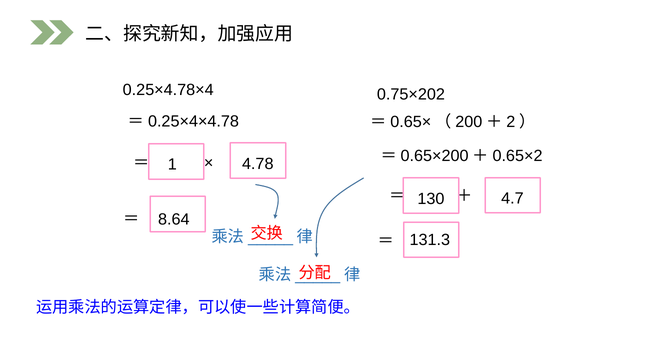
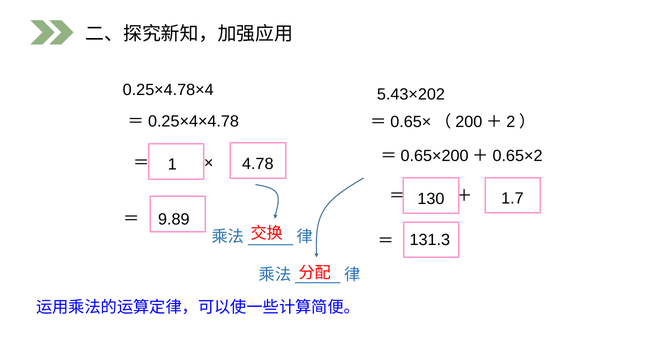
0.75×202: 0.75×202 -> 5.43×202
4.7: 4.7 -> 1.7
8.64: 8.64 -> 9.89
